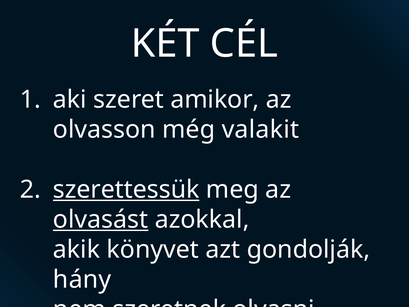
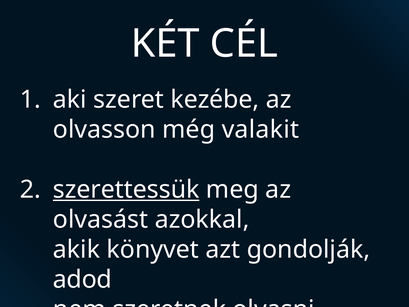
amikor: amikor -> kezébe
olvasást underline: present -> none
hány: hány -> adod
